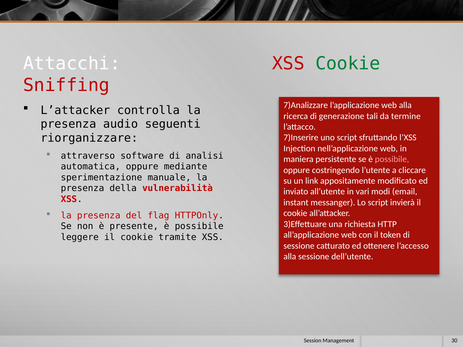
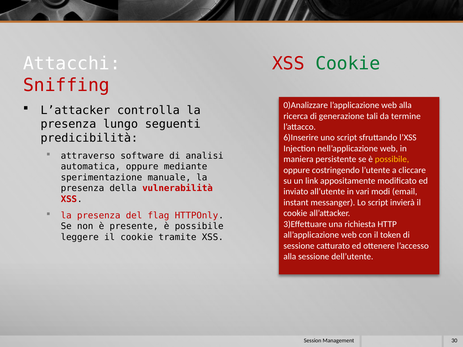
7)Analizzare: 7)Analizzare -> 0)Analizzare
audio: audio -> lungo
riorganizzare: riorganizzare -> predicibilità
7)Inserire: 7)Inserire -> 6)Inserire
possibile at (392, 159) colour: pink -> yellow
